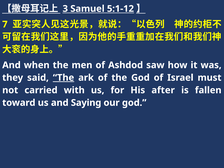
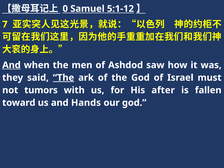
3: 3 -> 0
And at (11, 65) underline: none -> present
carried: carried -> tumors
Saying: Saying -> Hands
